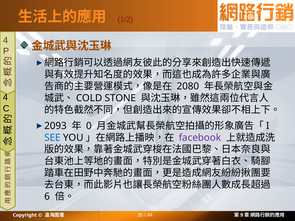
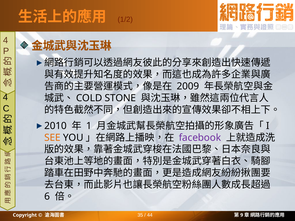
2080: 2080 -> 2009
2093: 2093 -> 2010
0: 0 -> 1
SEE colour: blue -> orange
